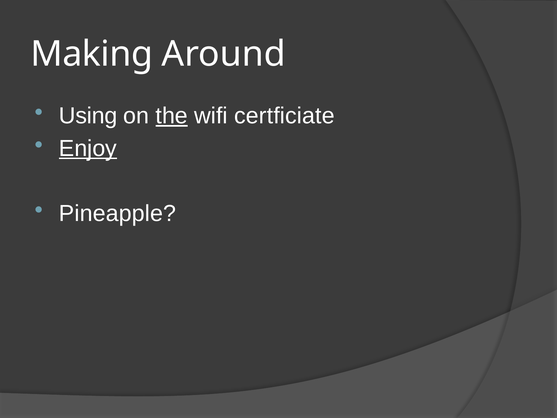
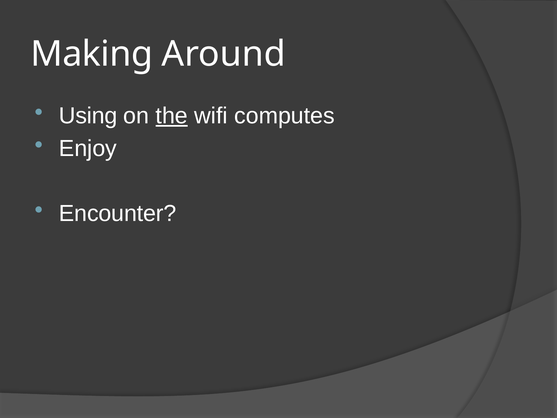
certficiate: certficiate -> computes
Enjoy underline: present -> none
Pineapple: Pineapple -> Encounter
